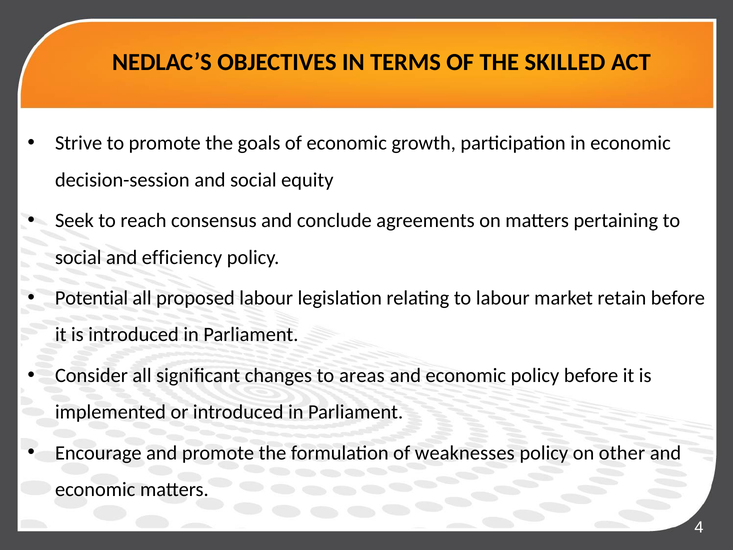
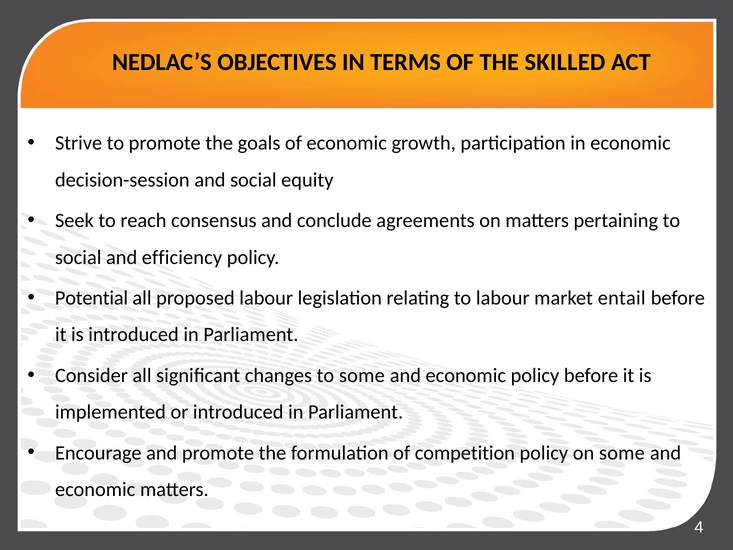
retain: retain -> entail
to areas: areas -> some
weaknesses: weaknesses -> competition
on other: other -> some
